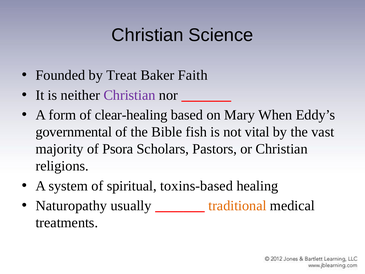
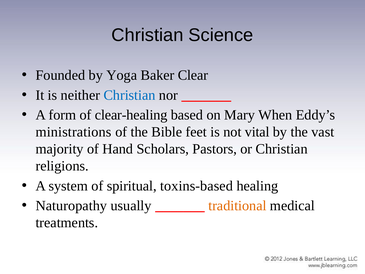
Treat: Treat -> Yoga
Faith: Faith -> Clear
Christian at (130, 95) colour: purple -> blue
governmental: governmental -> ministrations
fish: fish -> feet
Psora: Psora -> Hand
